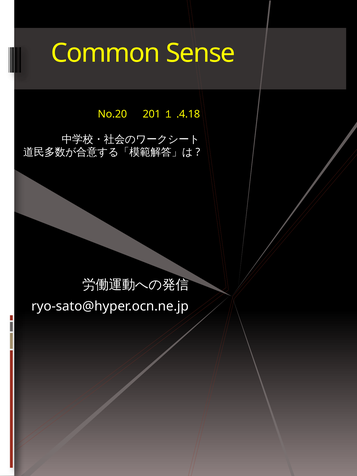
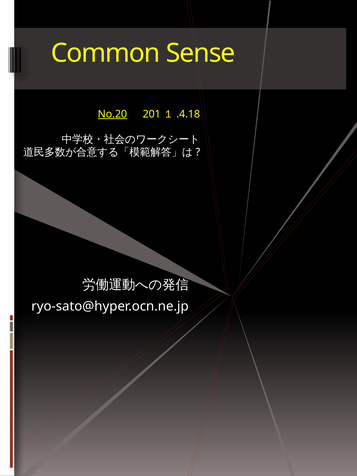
No.20 underline: none -> present
